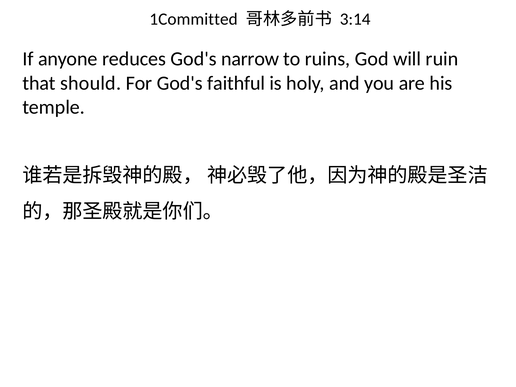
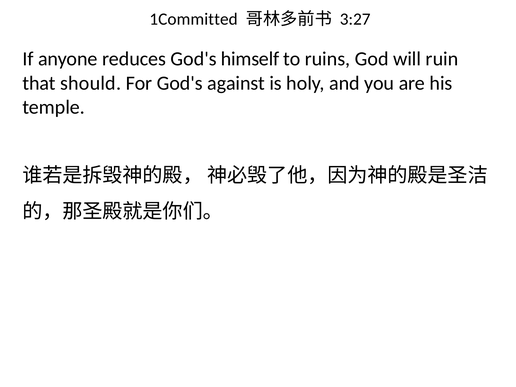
3:14: 3:14 -> 3:27
narrow: narrow -> himself
faithful: faithful -> against
